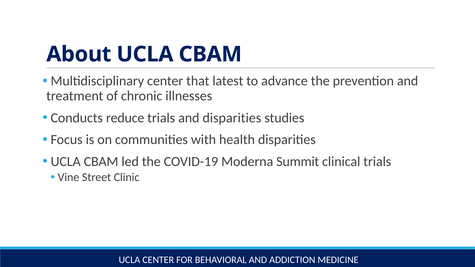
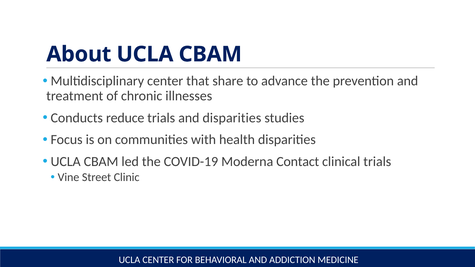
latest: latest -> share
Summit: Summit -> Contact
